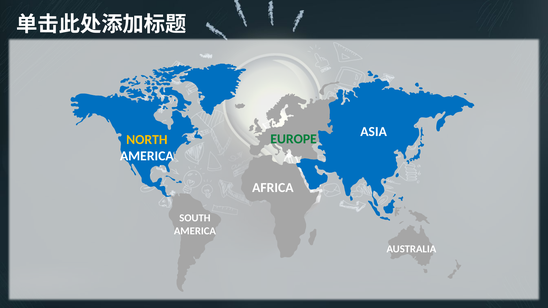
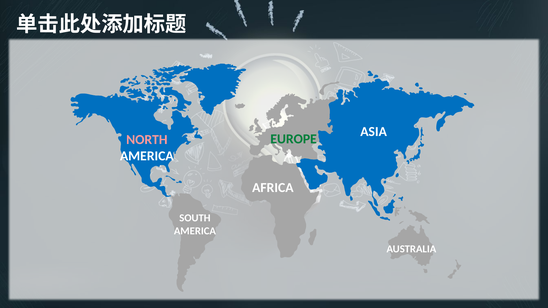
NORTH colour: yellow -> pink
